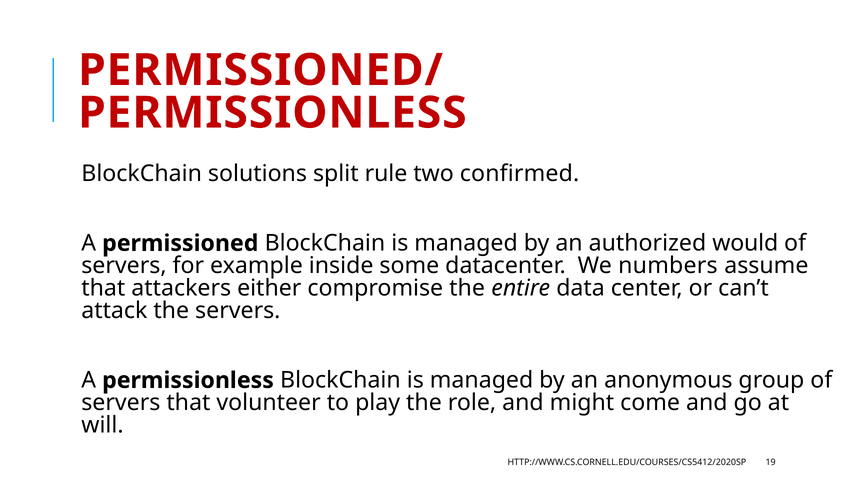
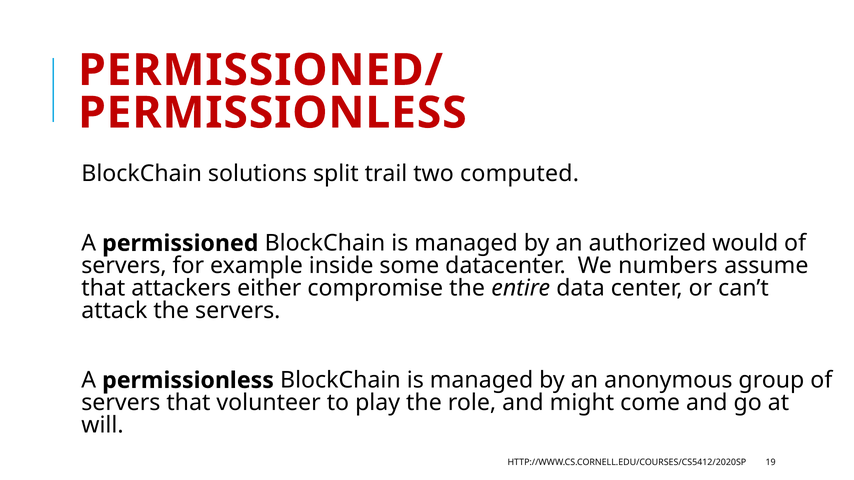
rule: rule -> trail
confirmed: confirmed -> computed
